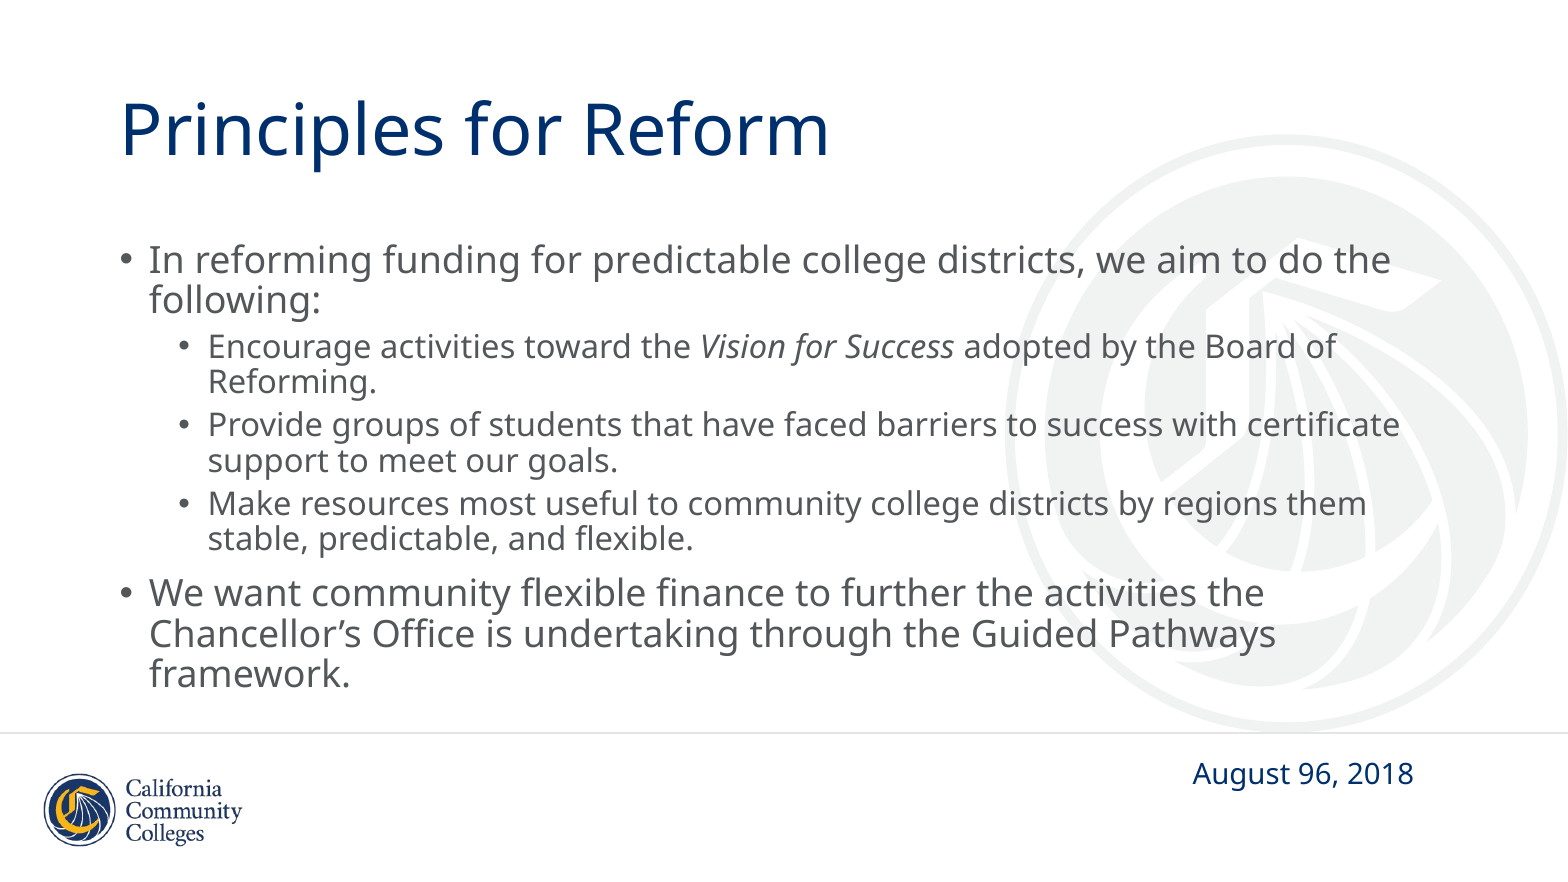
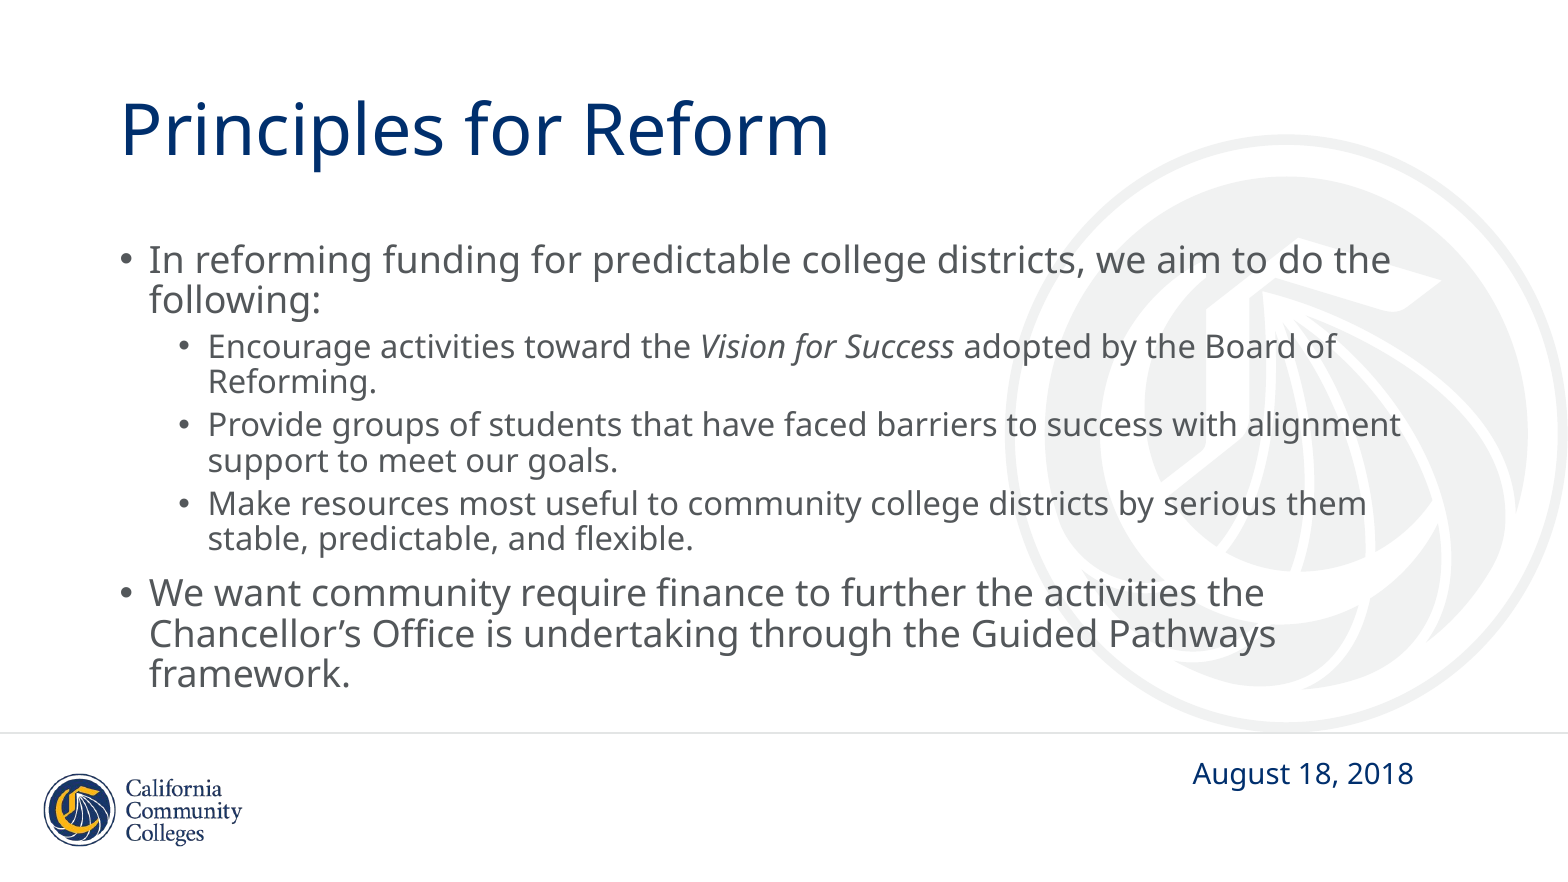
certificate: certificate -> alignment
regions: regions -> serious
community flexible: flexible -> require
96: 96 -> 18
